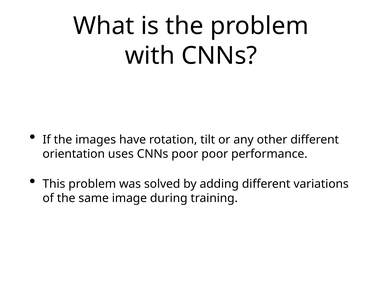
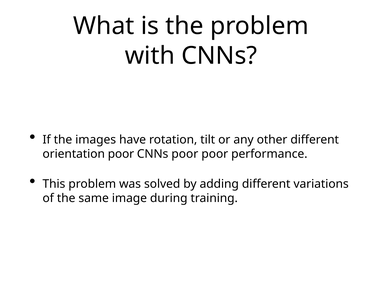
orientation uses: uses -> poor
